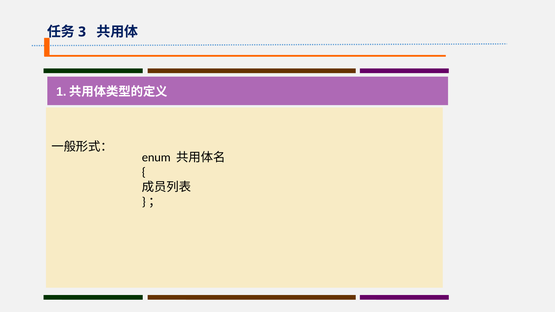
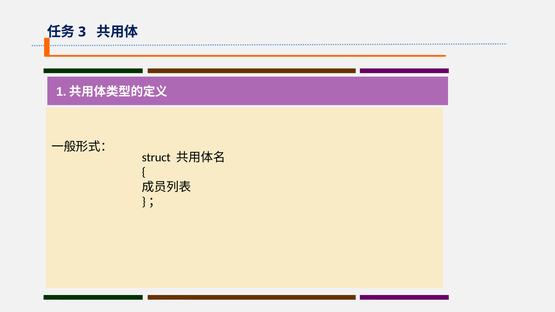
enum: enum -> struct
